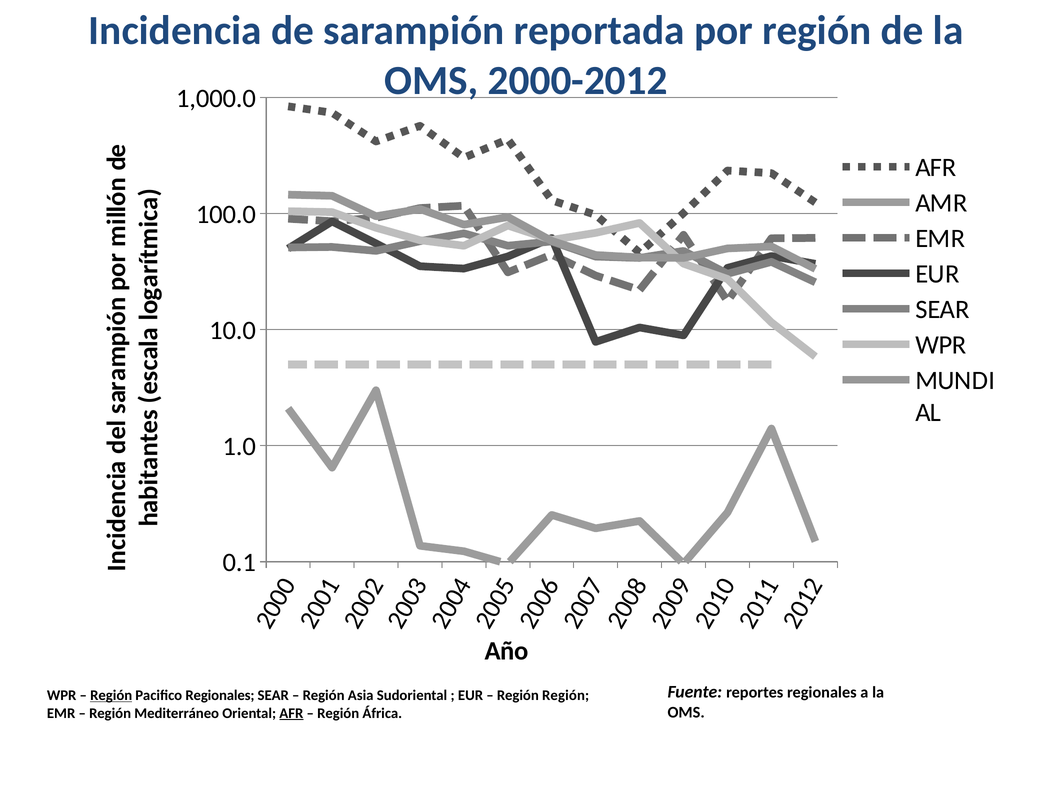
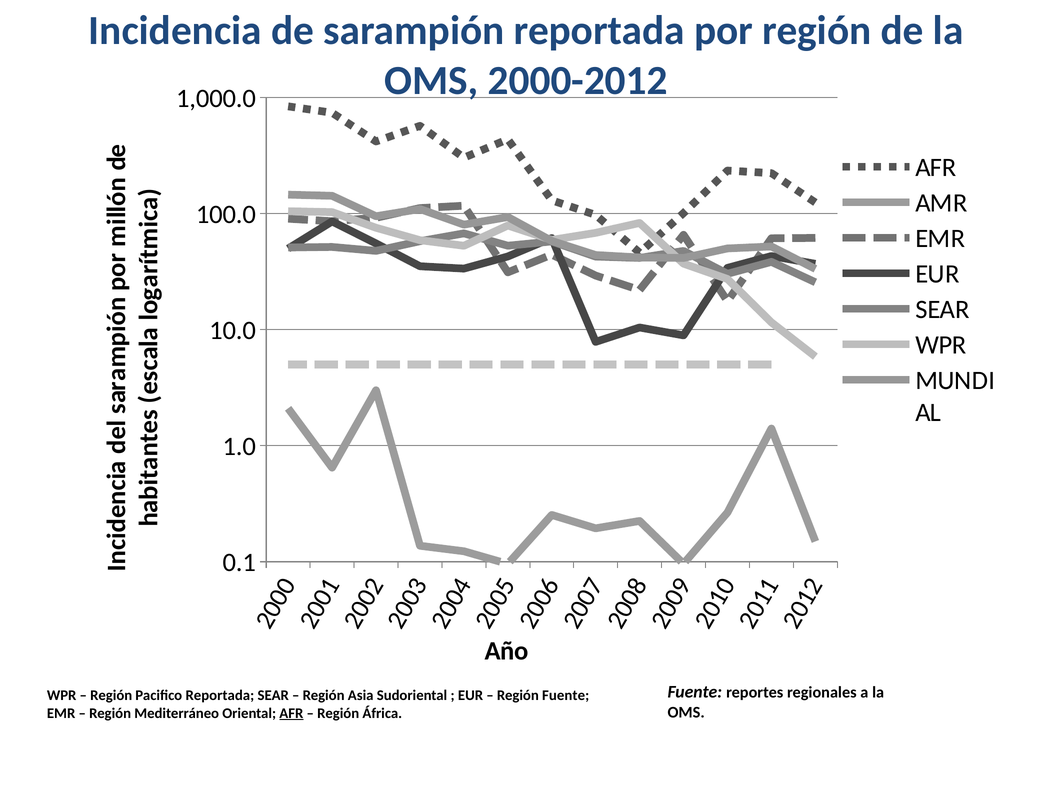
Región at (111, 696) underline: present -> none
Pacifico Regionales: Regionales -> Reportada
Región Región: Región -> Fuente
